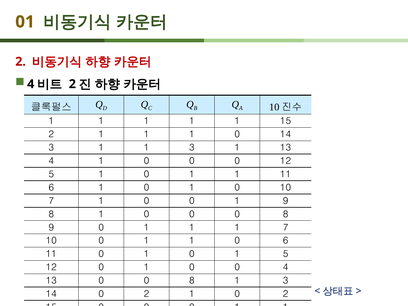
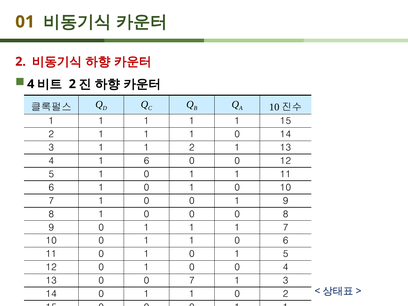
1 1 3: 3 -> 2
4 1 0: 0 -> 6
13 0 0 8: 8 -> 7
14 0 2: 2 -> 1
